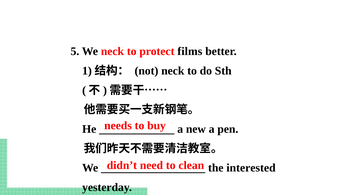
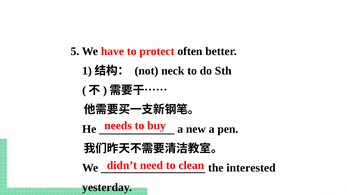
We neck: neck -> have
films: films -> often
